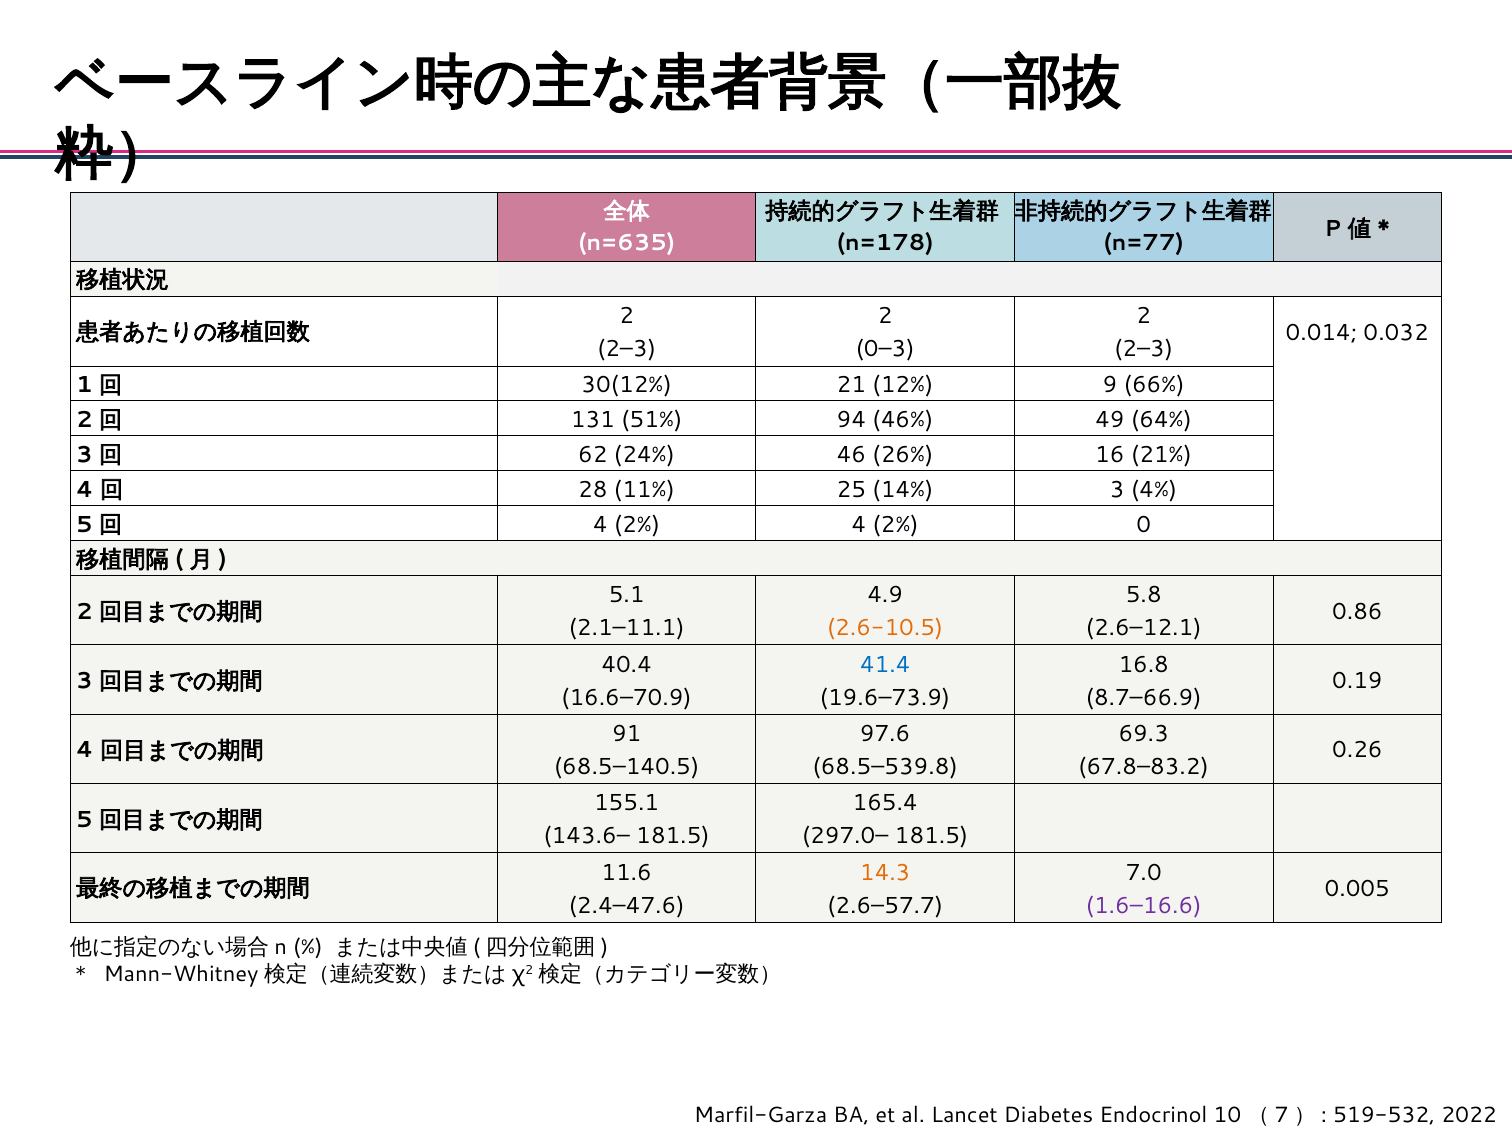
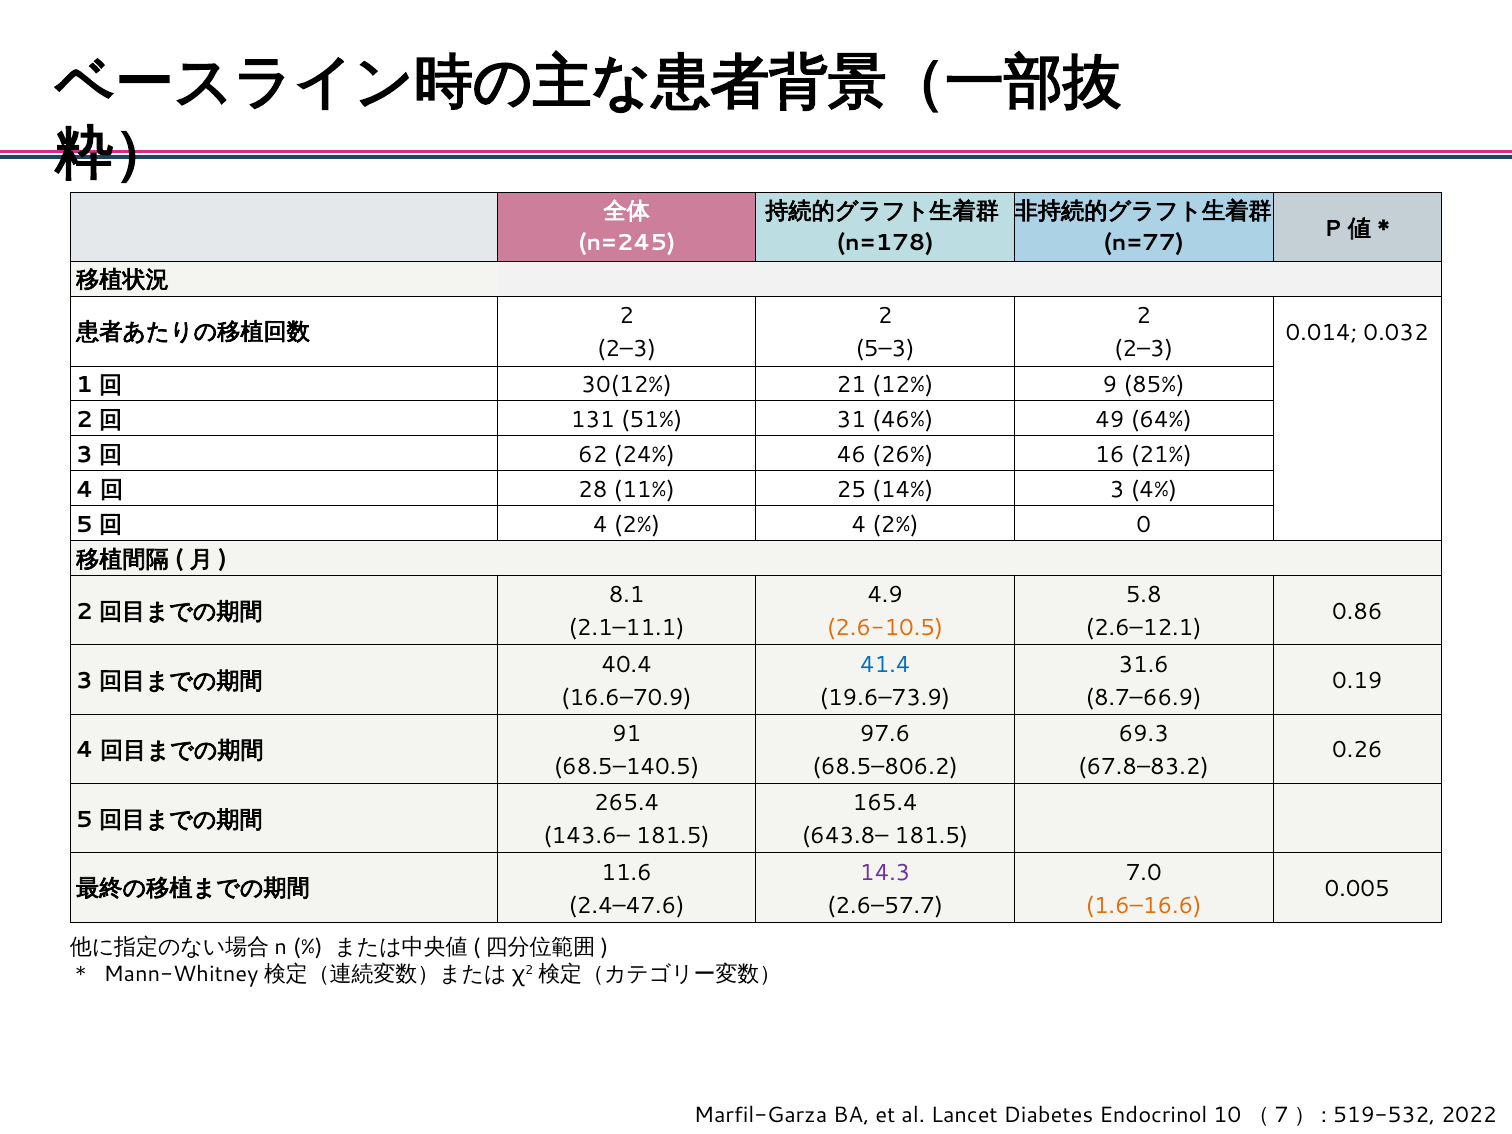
n=635: n=635 -> n=245
0–3: 0–3 -> 5–3
66%: 66% -> 85%
94: 94 -> 31
5.1: 5.1 -> 8.1
16.8: 16.8 -> 31.6
68.5–539.8: 68.5–539.8 -> 68.5–806.2
155.1: 155.1 -> 265.4
297.0–: 297.0– -> 643.8–
14.3 colour: orange -> purple
1.6–16.6 colour: purple -> orange
